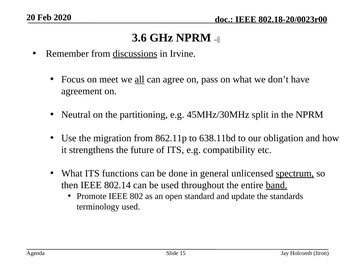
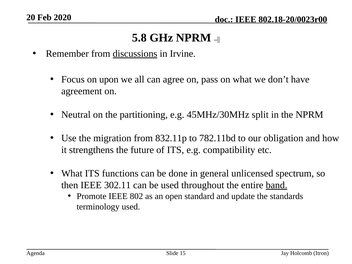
3.6: 3.6 -> 5.8
meet: meet -> upon
all underline: present -> none
862.11p: 862.11p -> 832.11p
638.11bd: 638.11bd -> 782.11bd
spectrum underline: present -> none
802.14: 802.14 -> 302.11
